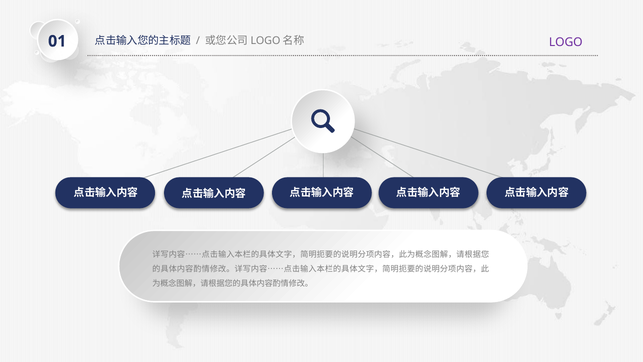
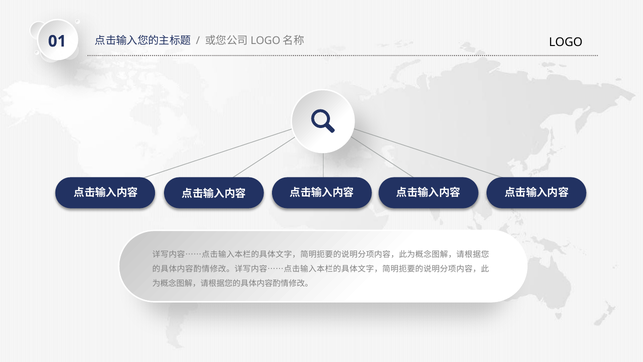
LOGO colour: purple -> black
